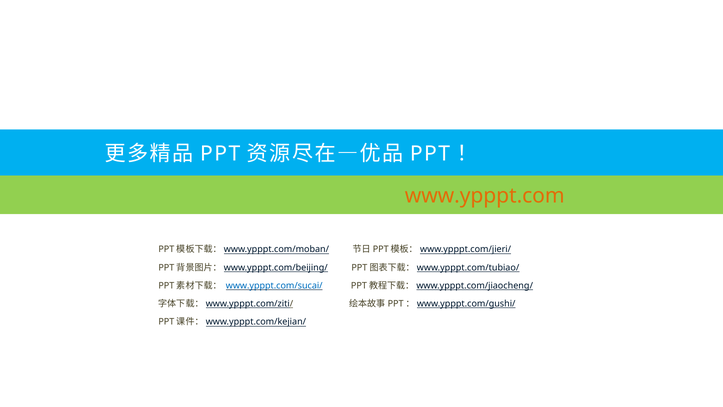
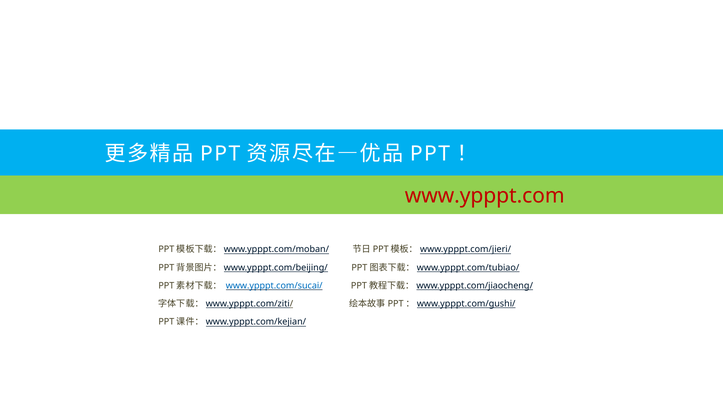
www.ypppt.com colour: orange -> red
